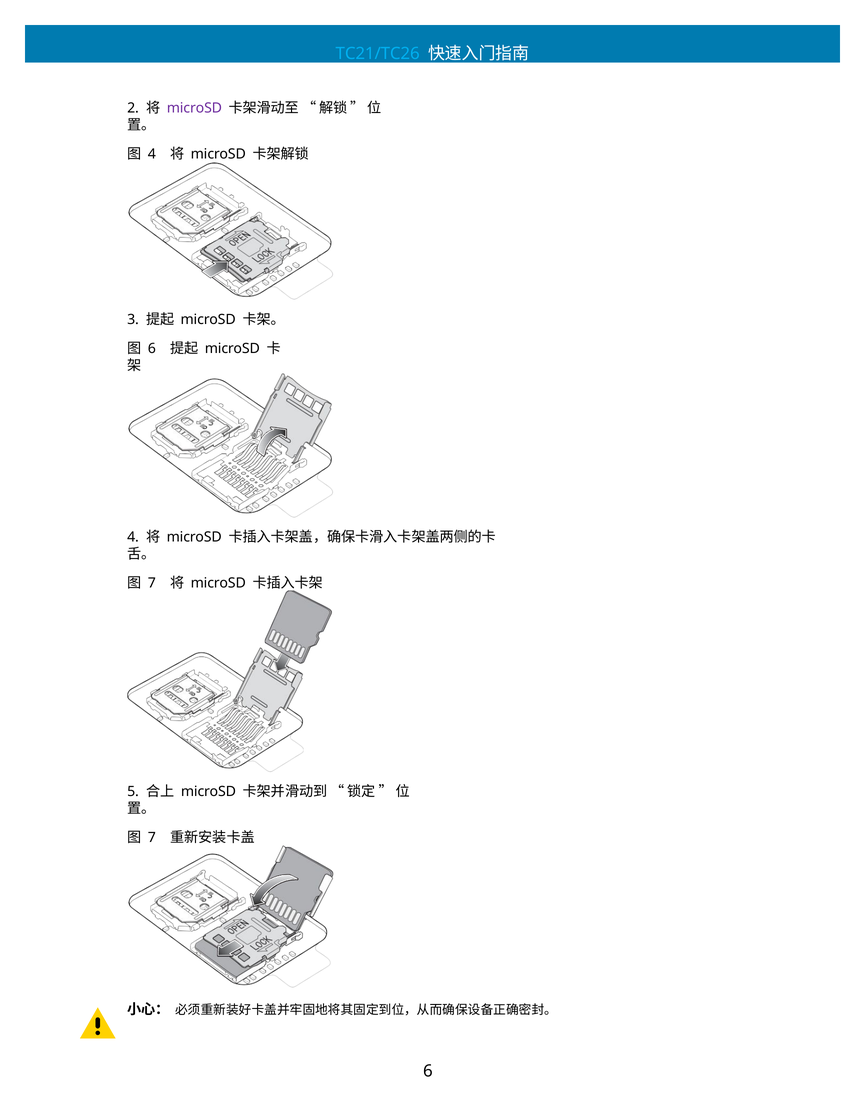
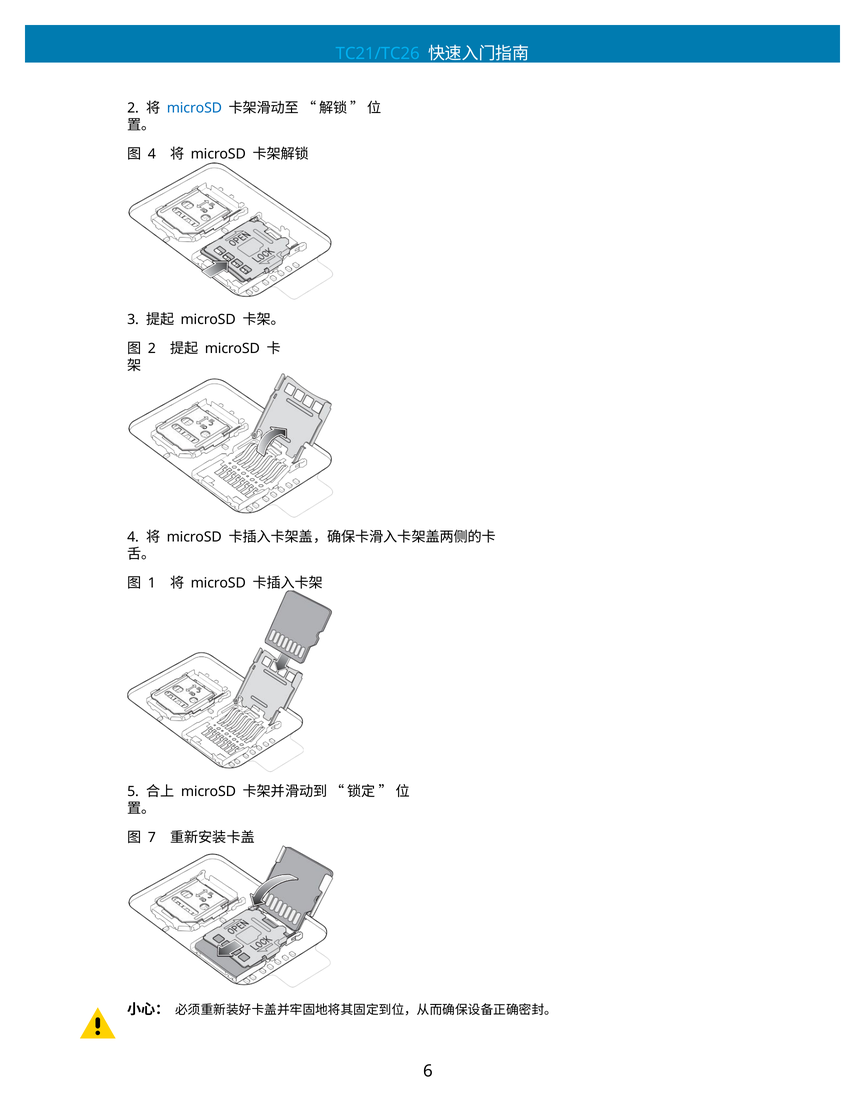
microSD at (194, 108) colour: purple -> blue
6 at (152, 349): 6 -> 2
7 at (152, 583): 7 -> 1
